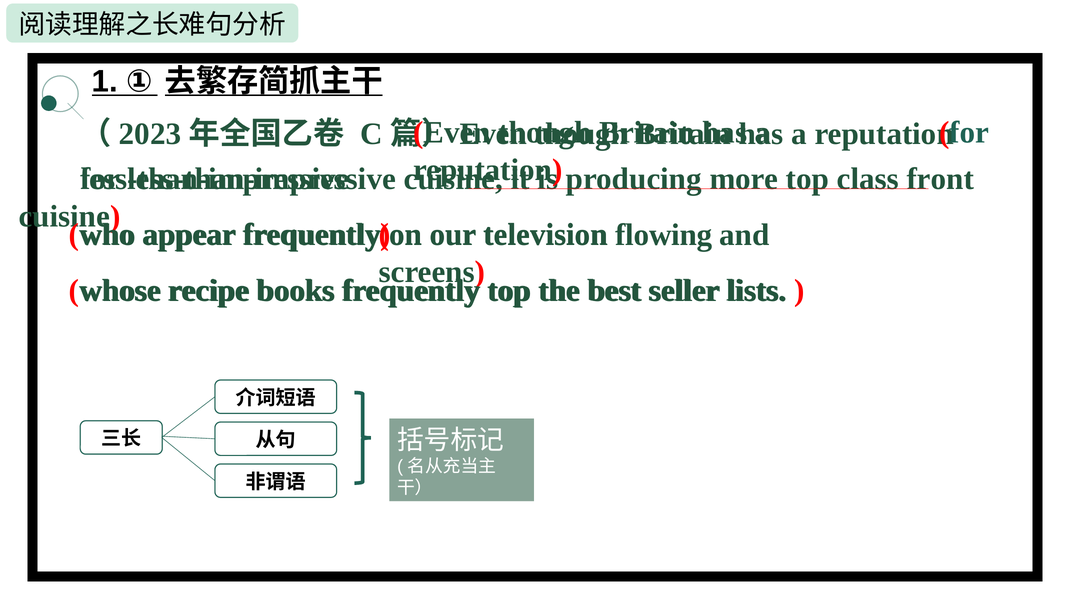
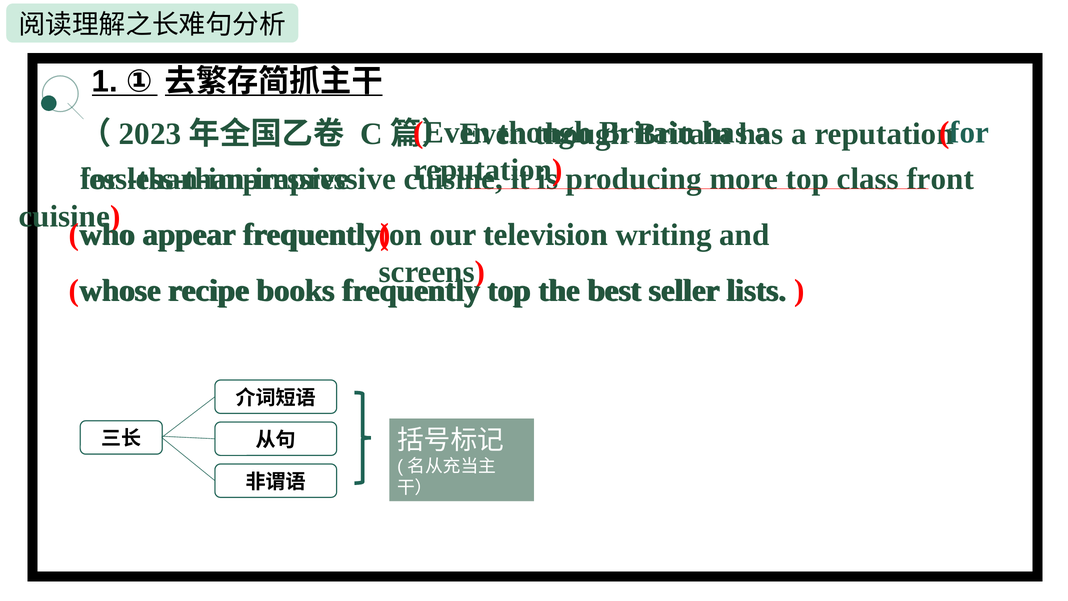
flowing: flowing -> writing
